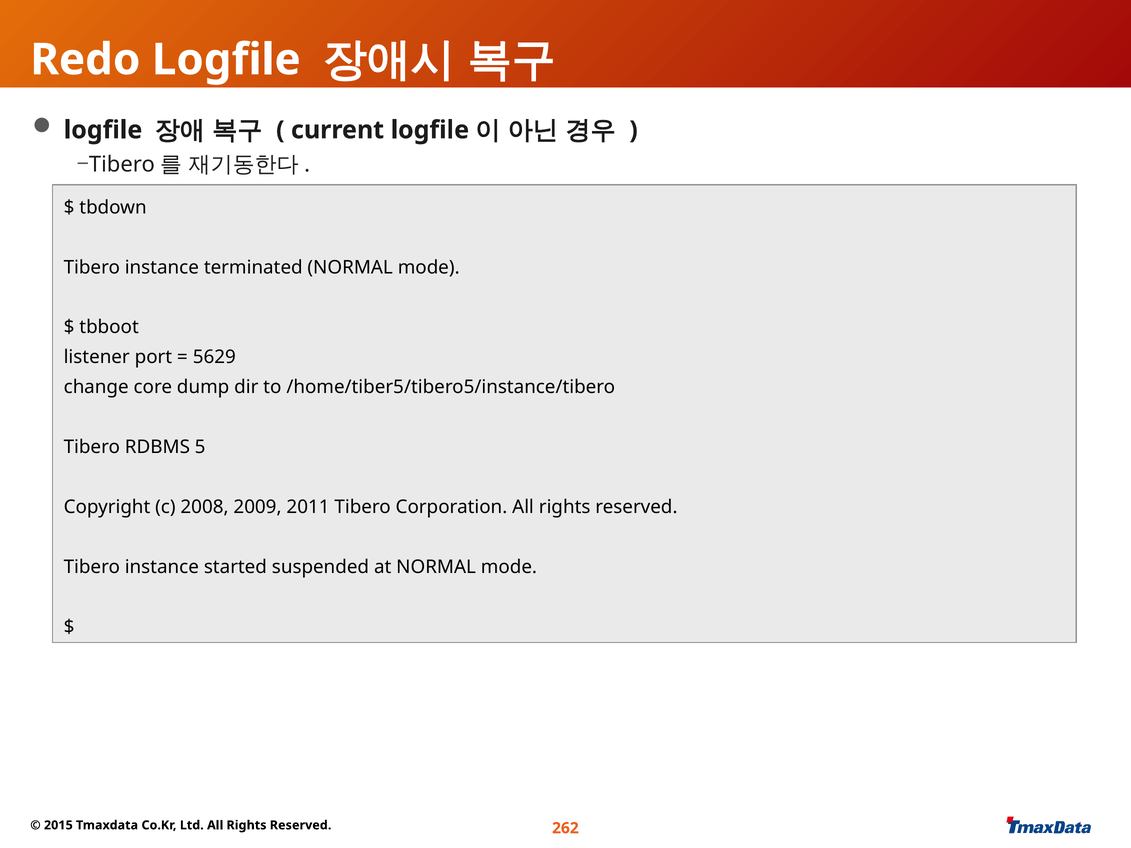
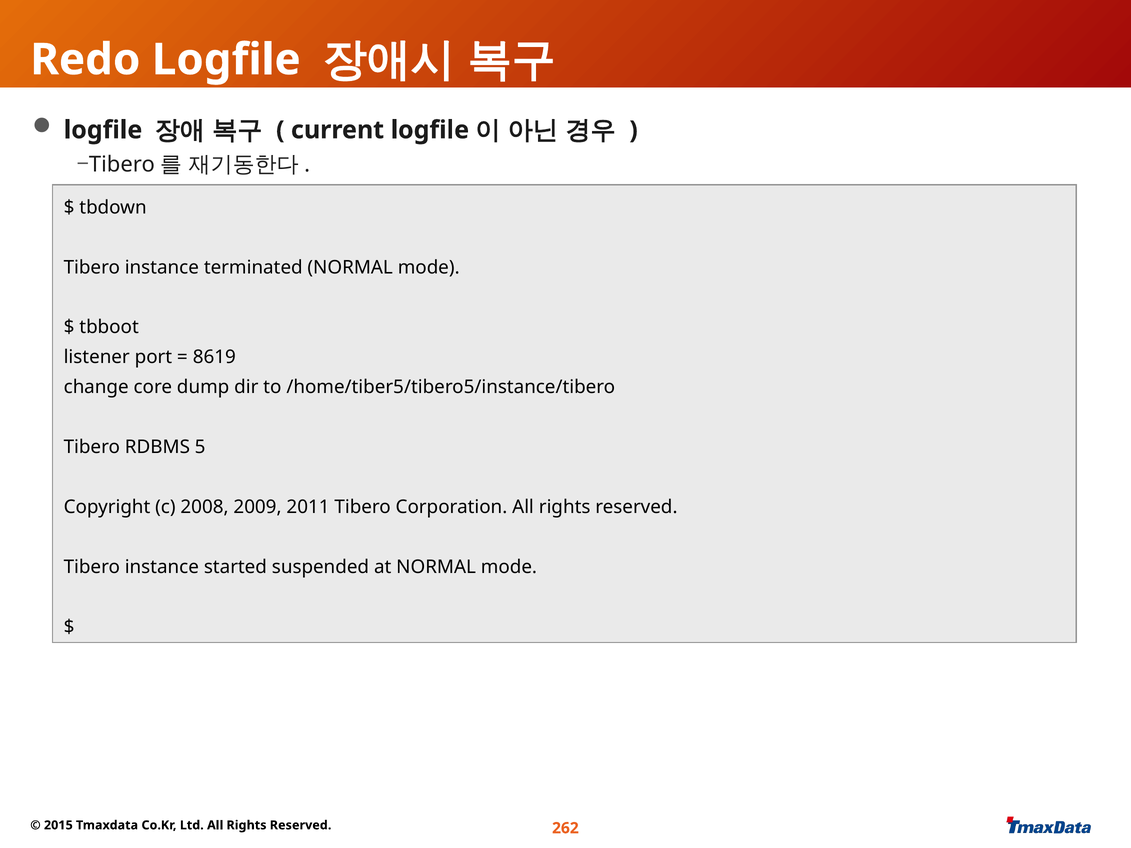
5629: 5629 -> 8619
